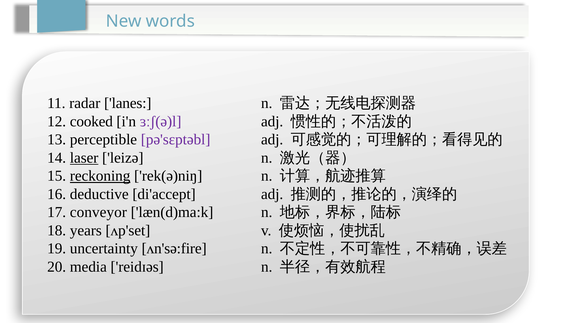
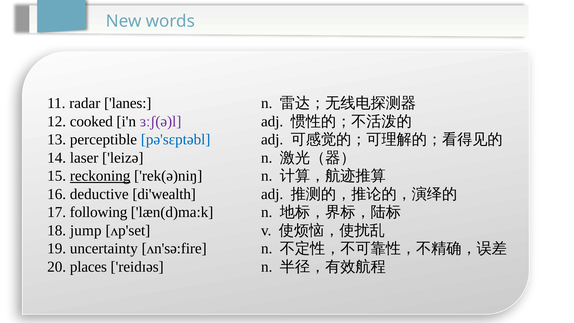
pə'sɛptəbl colour: purple -> blue
laser underline: present -> none
di'accept: di'accept -> di'wealth
conveyor: conveyor -> following
years: years -> jump
media: media -> places
